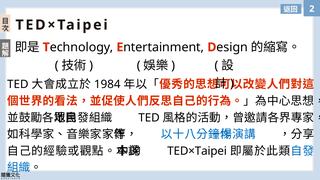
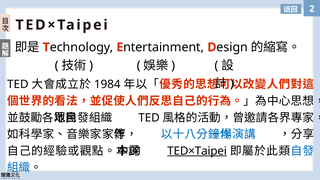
TED×Taipei at (197, 151) underline: none -> present
